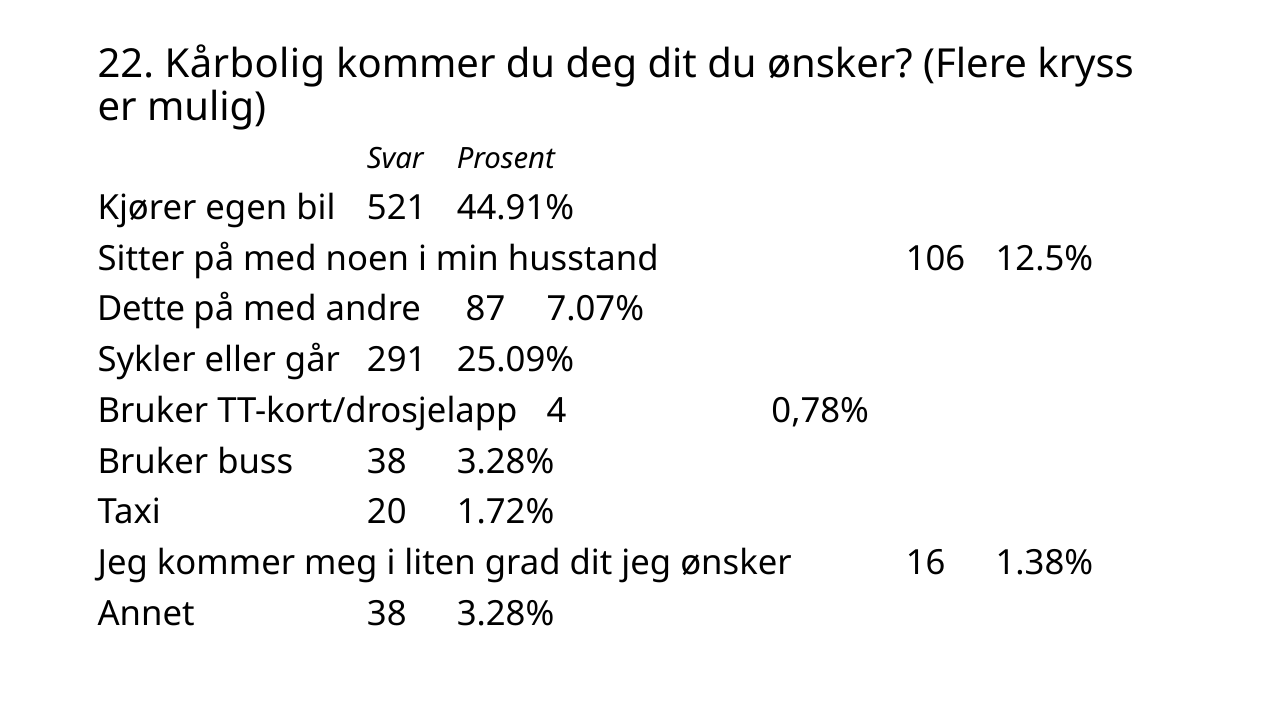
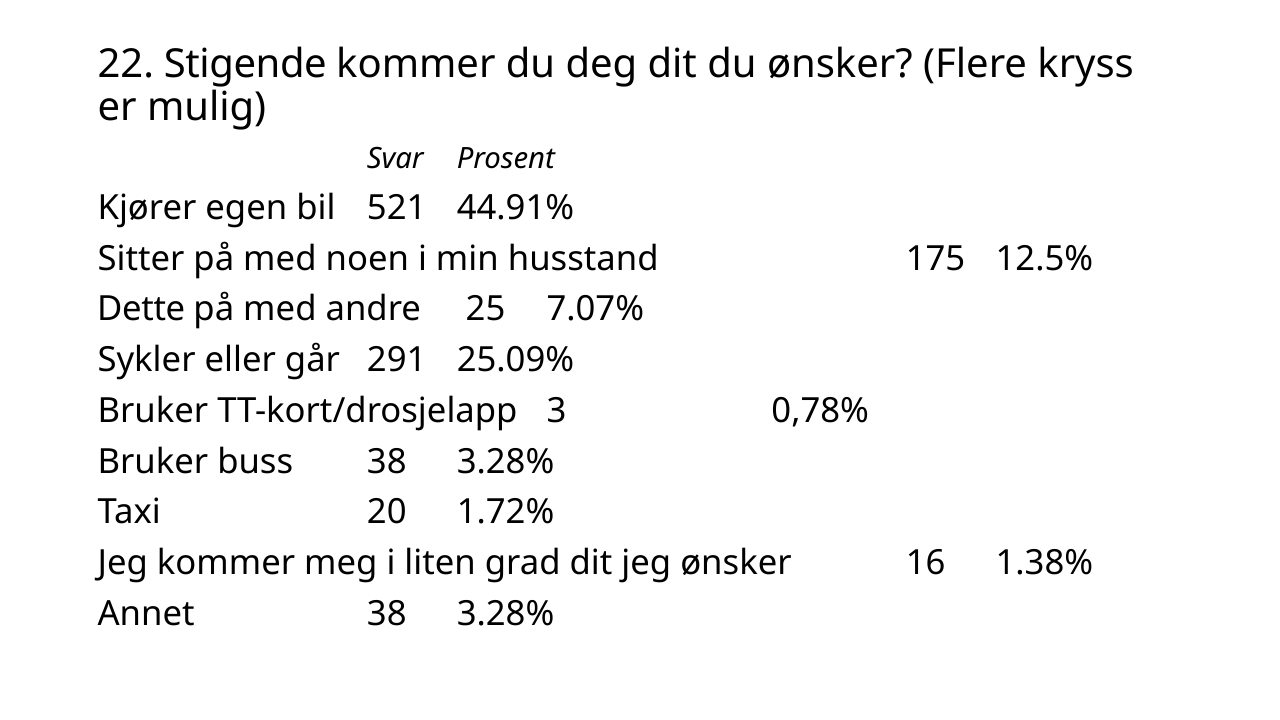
Kårbolig: Kårbolig -> Stigende
106: 106 -> 175
87: 87 -> 25
4: 4 -> 3
